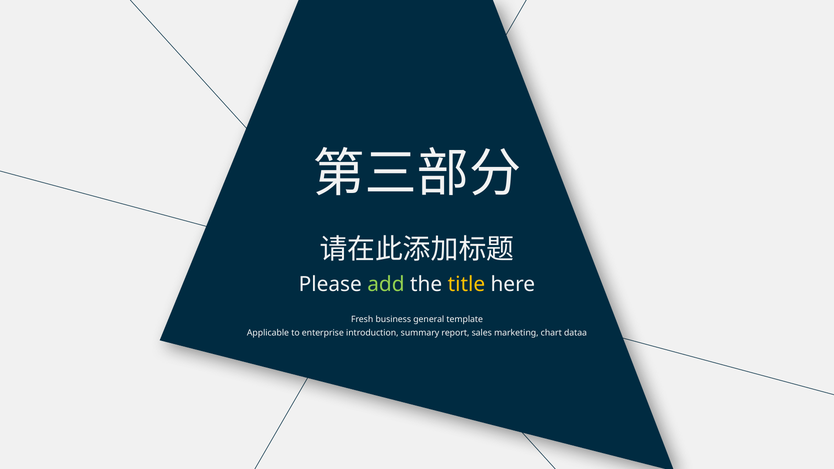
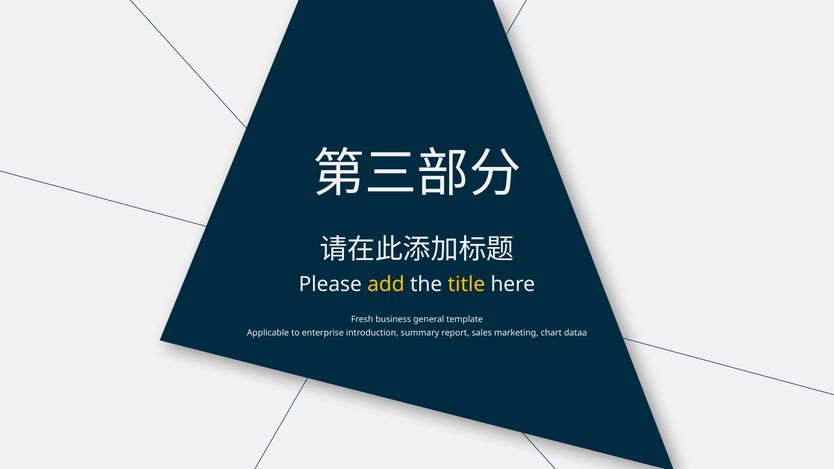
add colour: light green -> yellow
